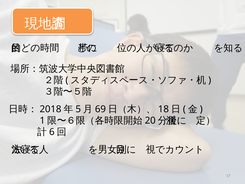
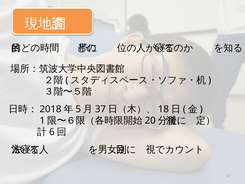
69: 69 -> 37
